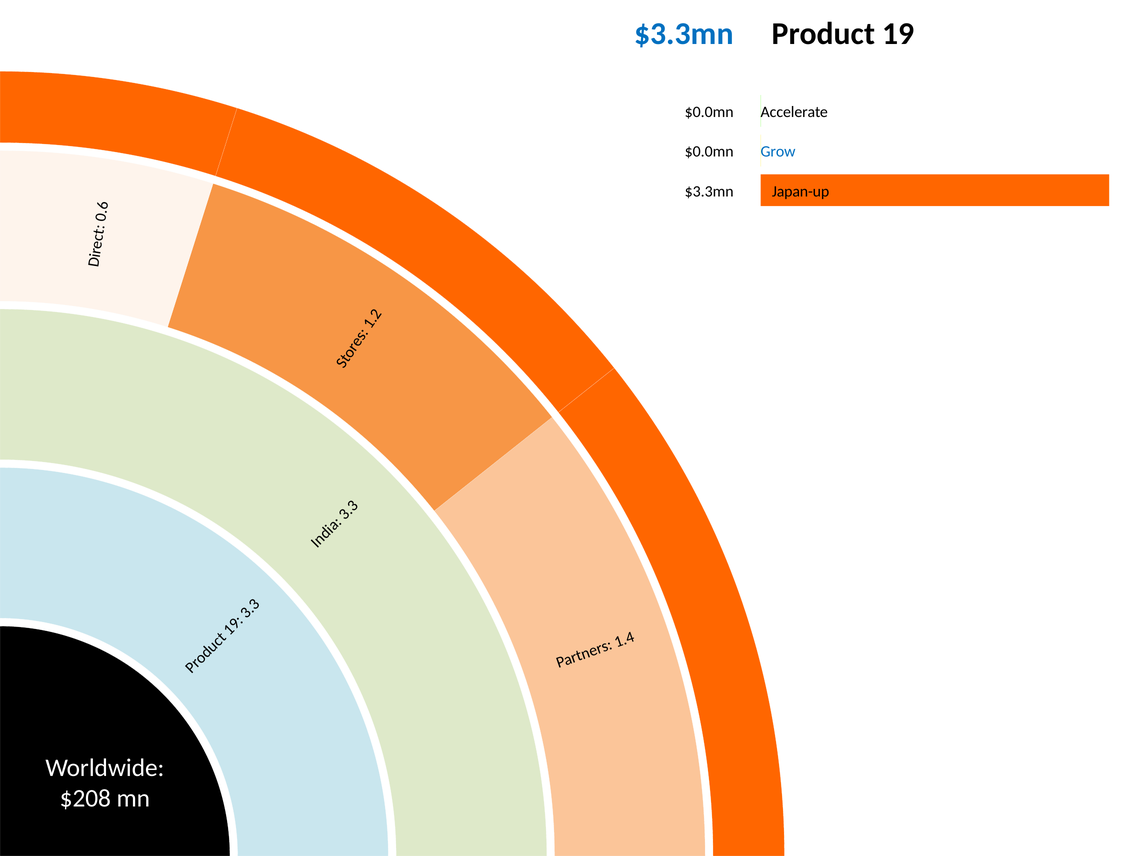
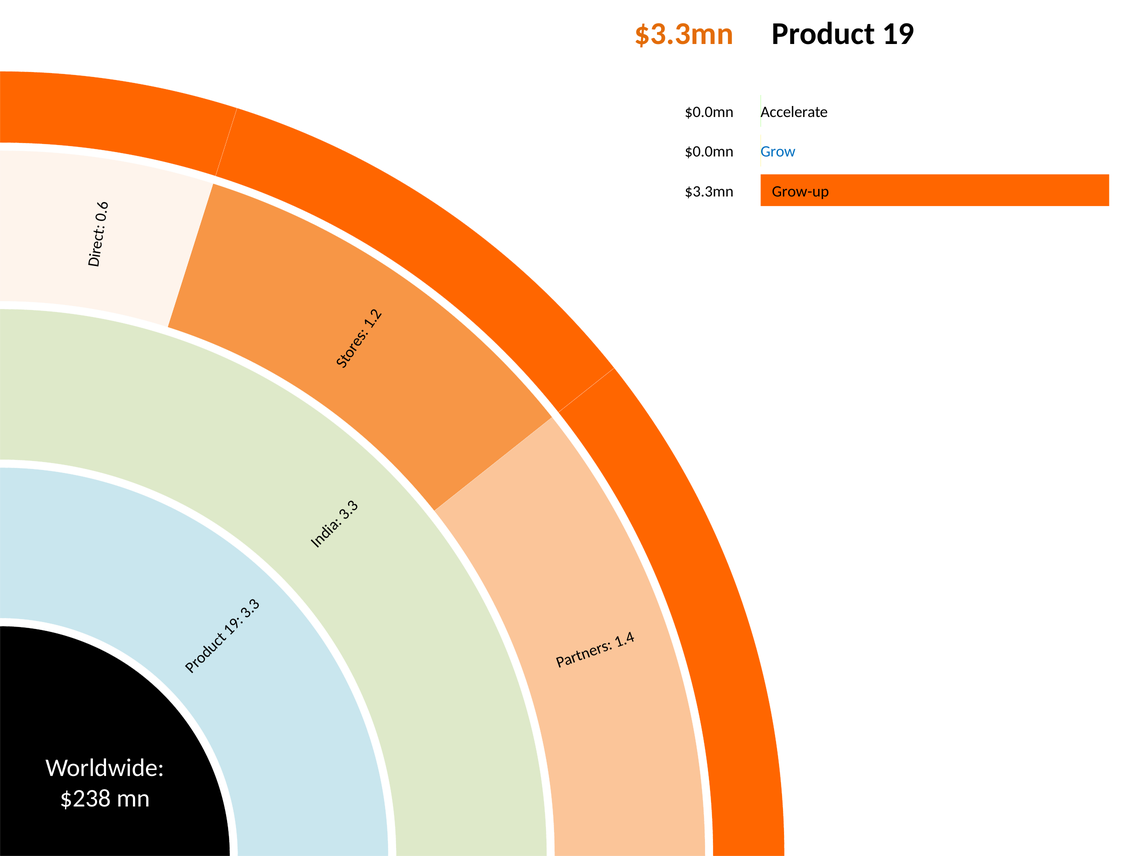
$3.3mn at (684, 34) colour: blue -> orange
Japan-up: Japan-up -> Grow-up
$208: $208 -> $238
